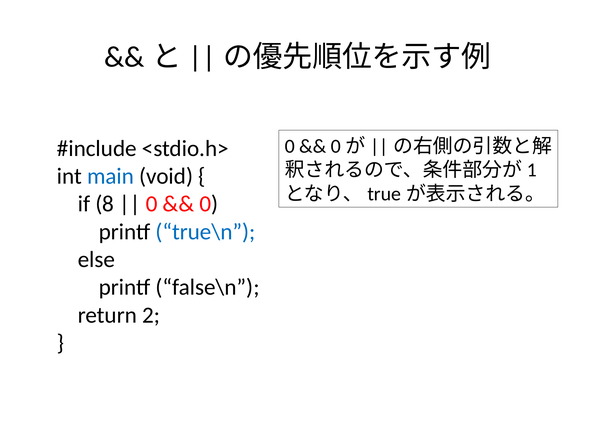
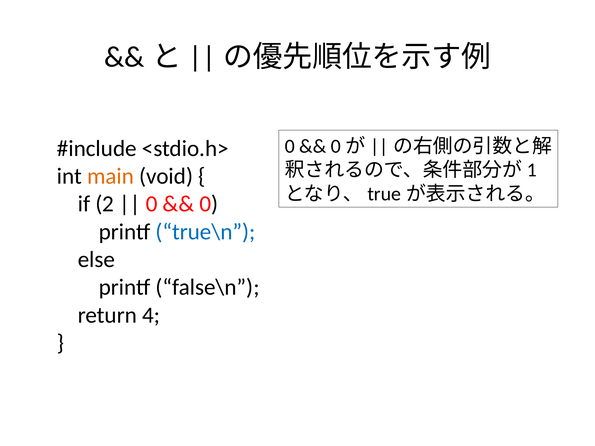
main colour: blue -> orange
8: 8 -> 2
2: 2 -> 4
